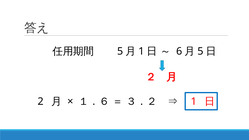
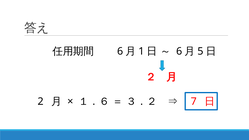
5 at (120, 51): 5 -> 6
1 at (194, 101): 1 -> 7
